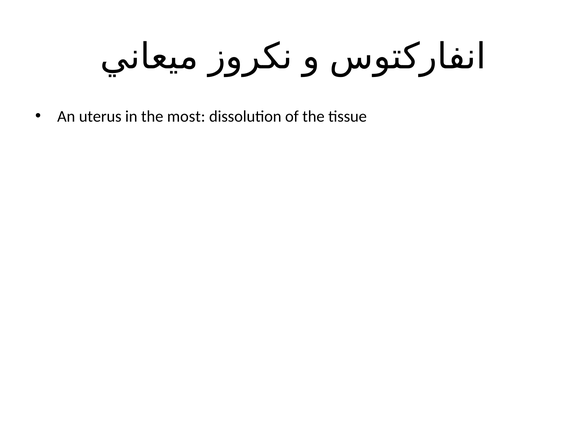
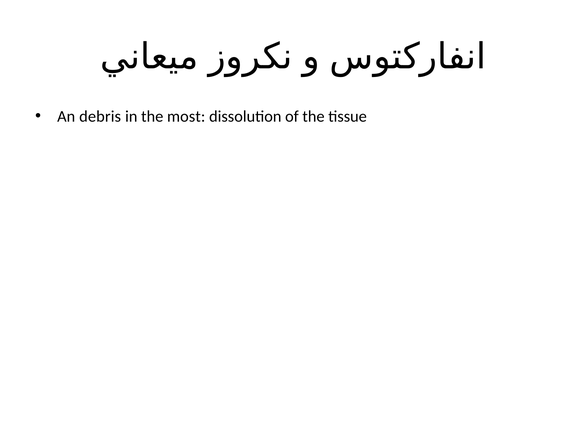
uterus: uterus -> debris
